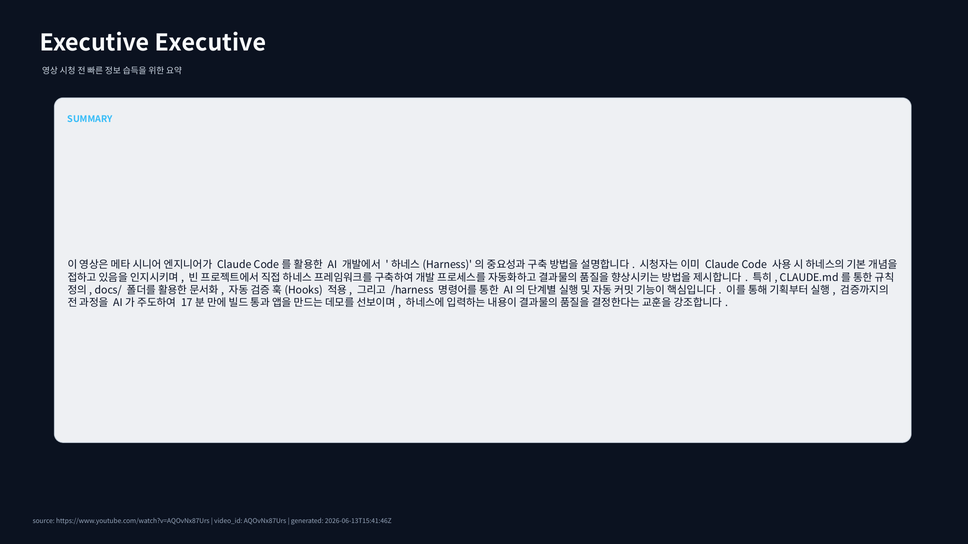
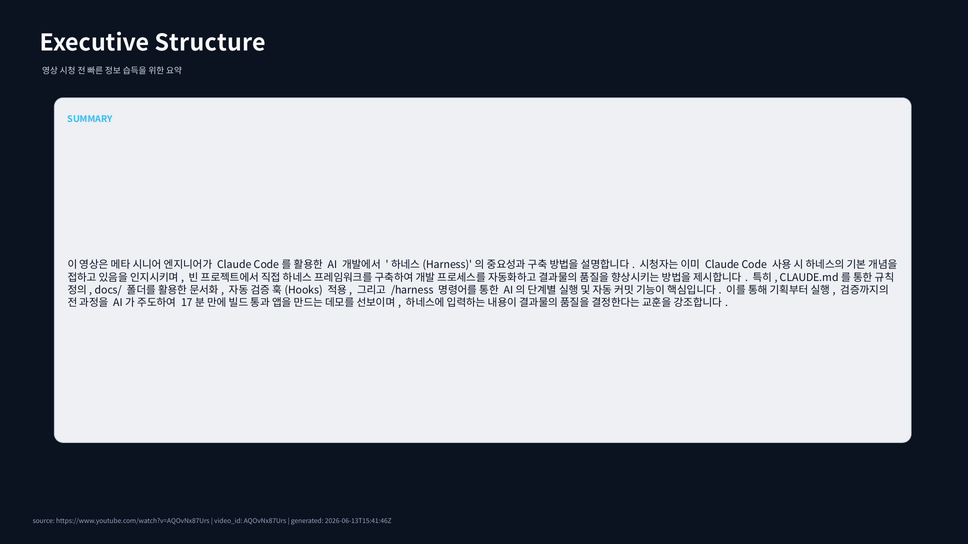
Executive Executive: Executive -> Structure
